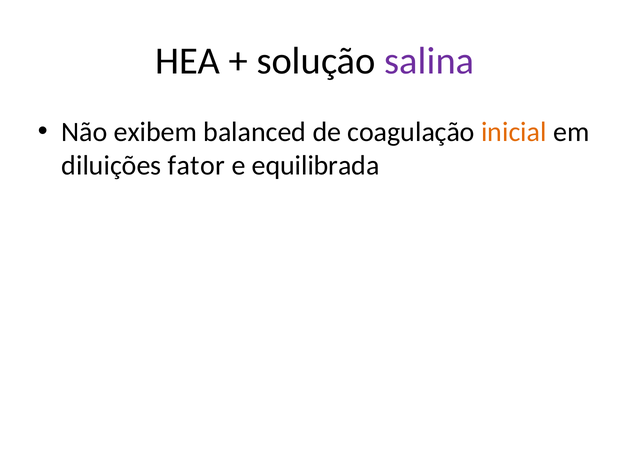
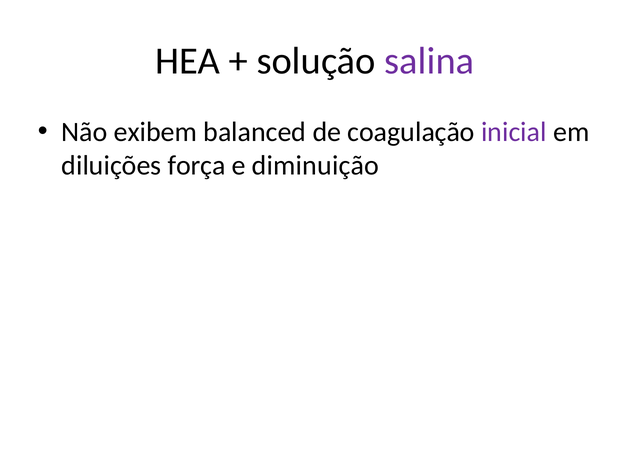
inicial colour: orange -> purple
fator: fator -> força
equilibrada: equilibrada -> diminuição
